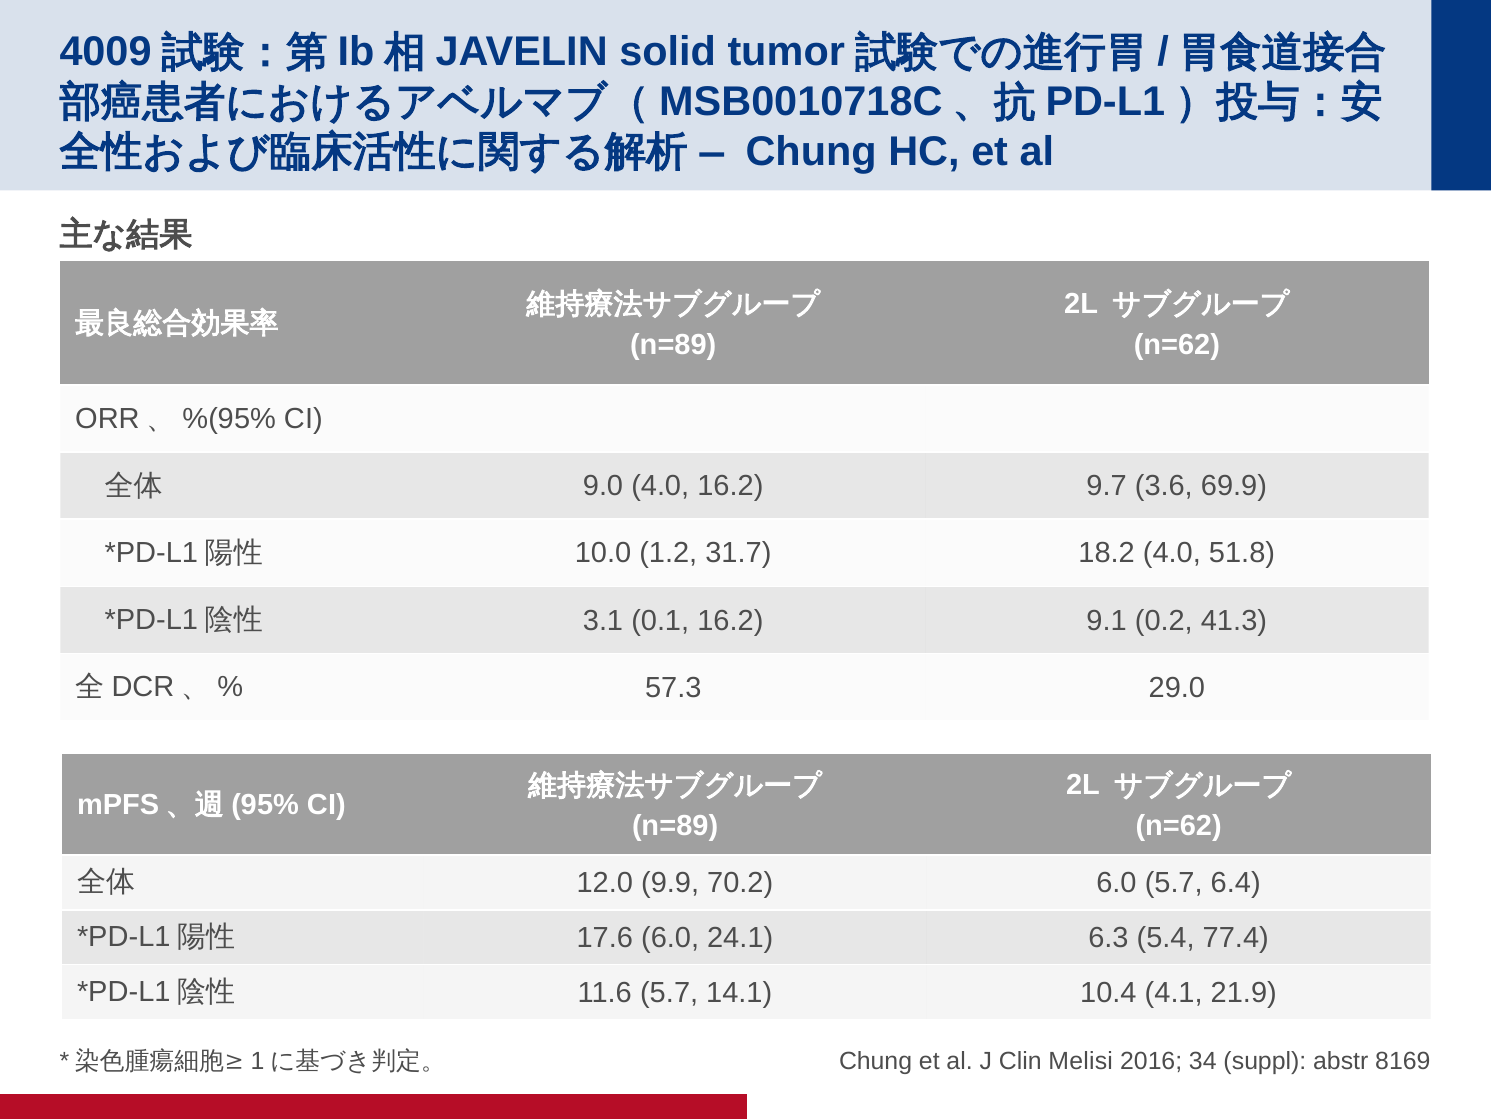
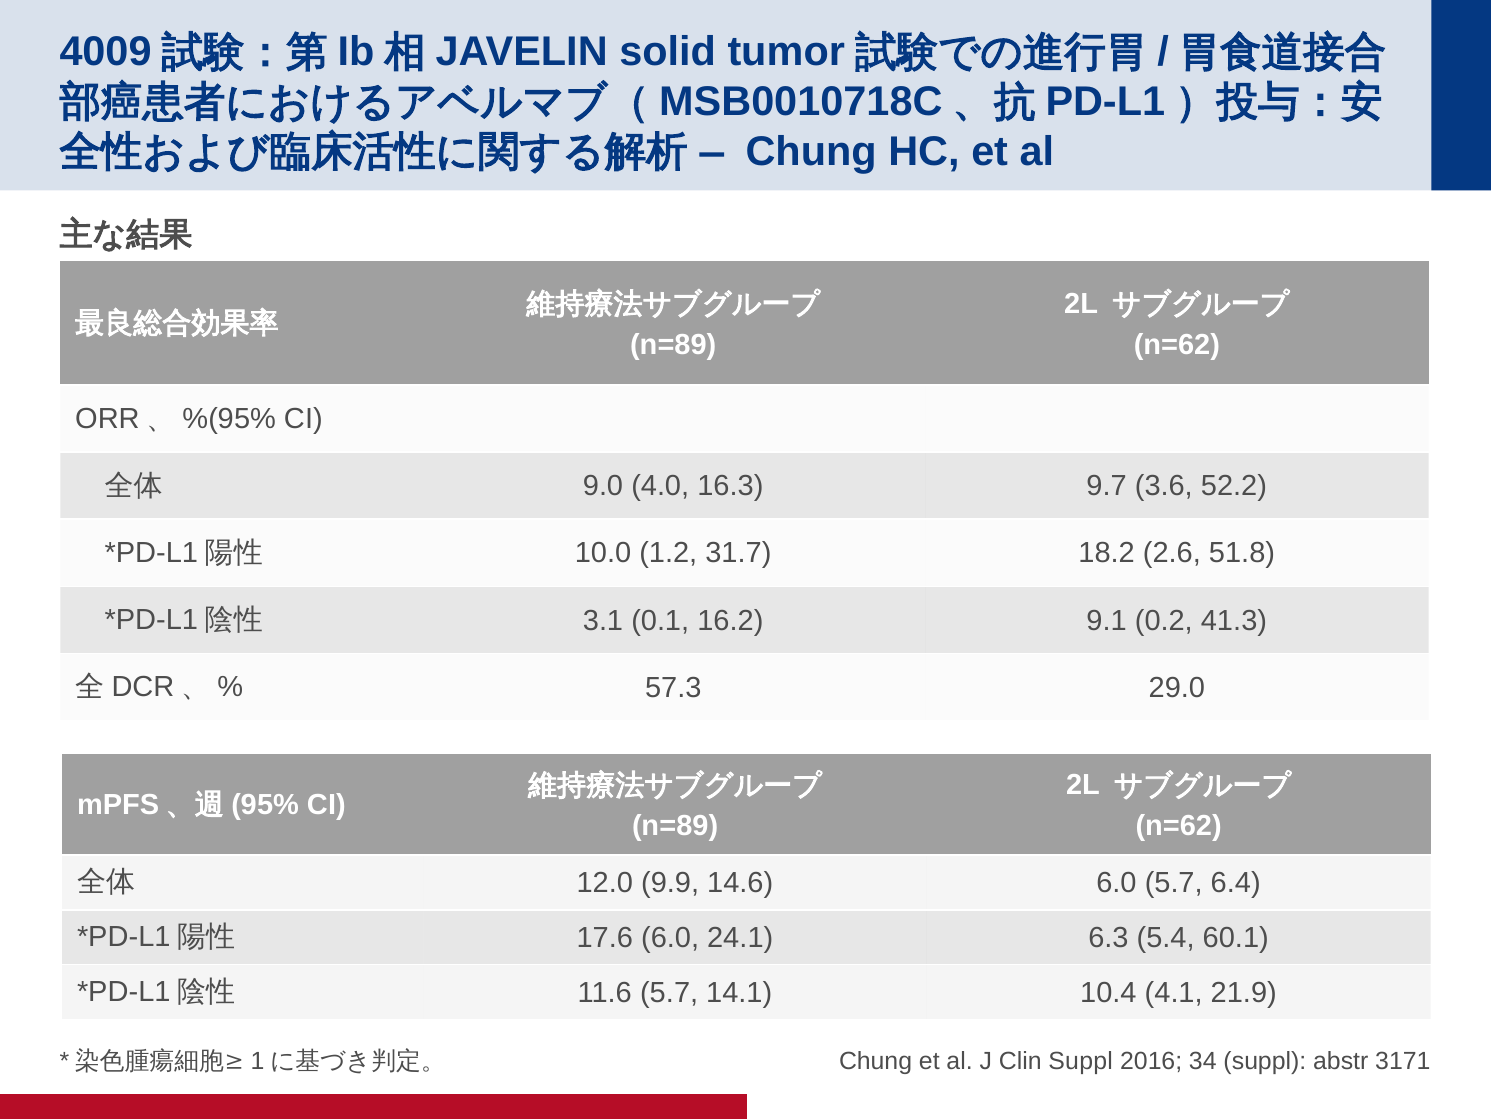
4.0 16.2: 16.2 -> 16.3
69.9: 69.9 -> 52.2
18.2 4.0: 4.0 -> 2.6
70.2: 70.2 -> 14.6
77.4: 77.4 -> 60.1
Clin Melisi: Melisi -> Suppl
8169: 8169 -> 3171
